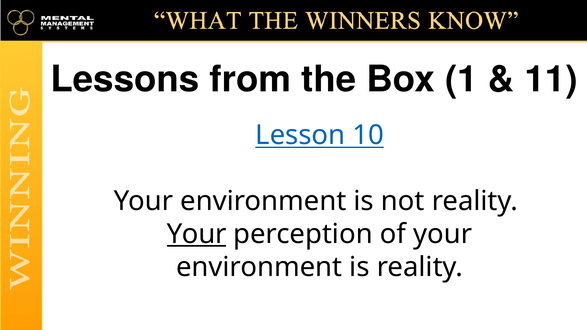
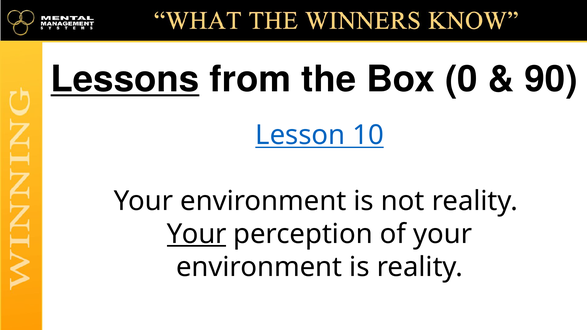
Lessons underline: none -> present
1: 1 -> 0
11: 11 -> 90
